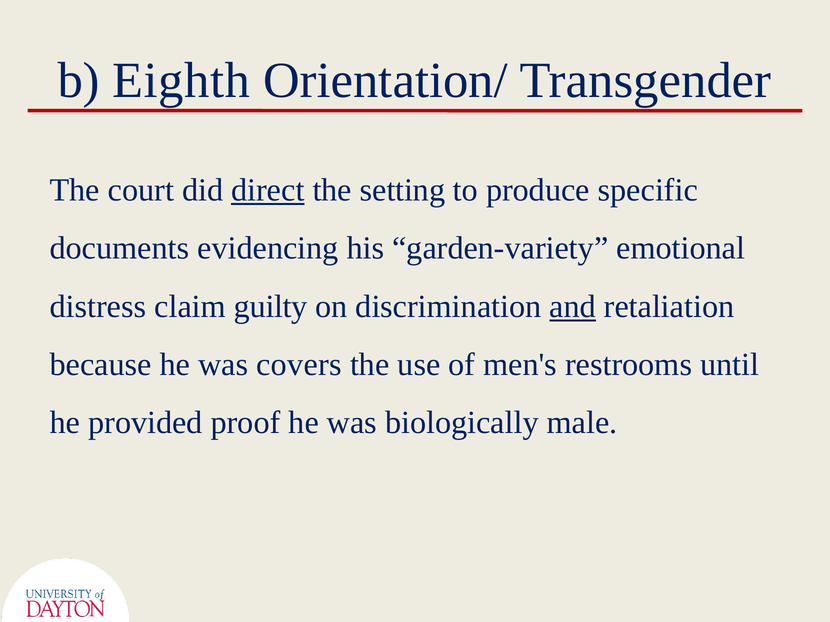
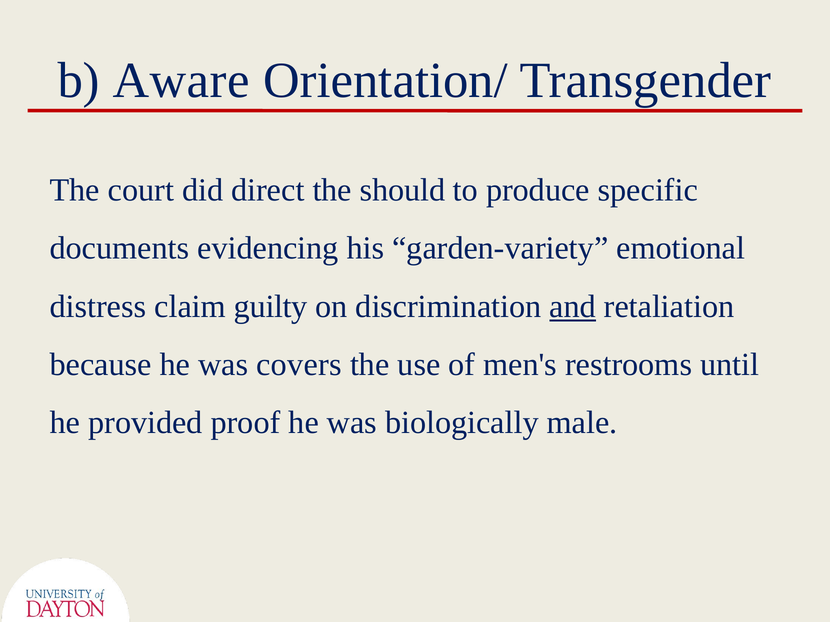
Eighth: Eighth -> Aware
direct underline: present -> none
setting: setting -> should
